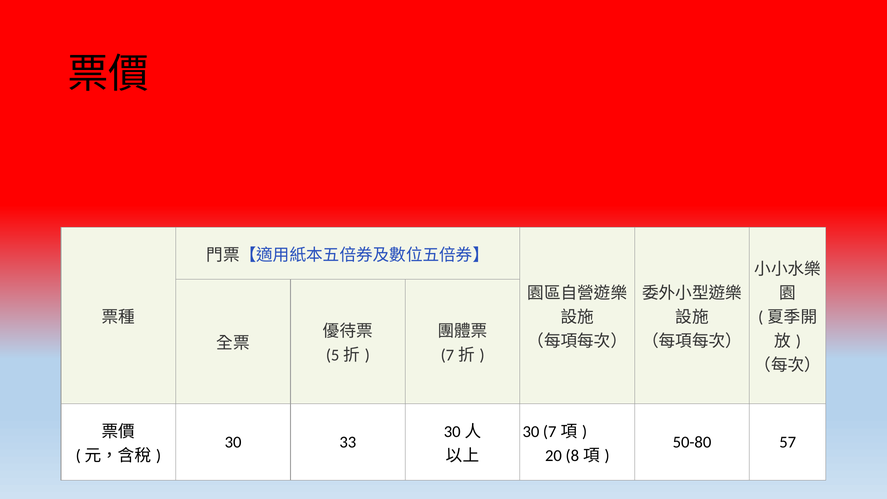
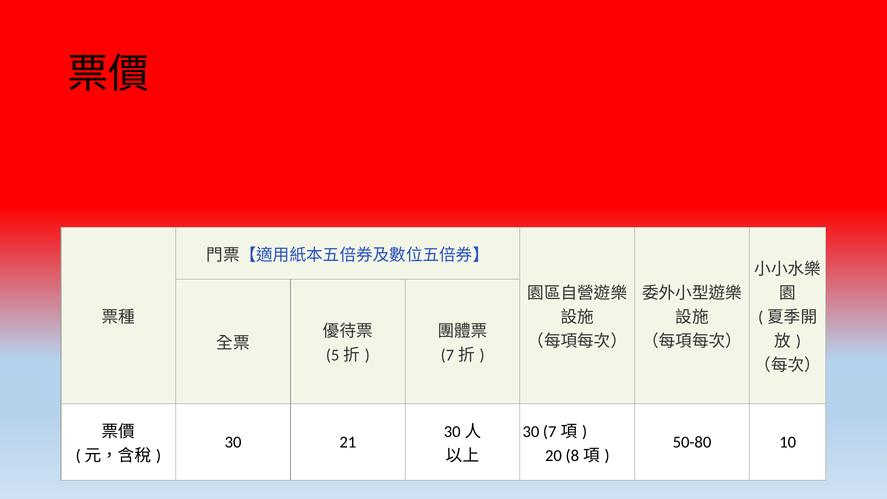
33: 33 -> 21
57: 57 -> 10
